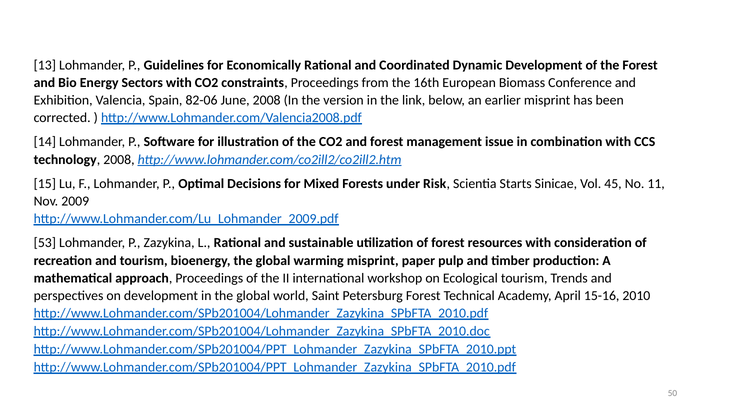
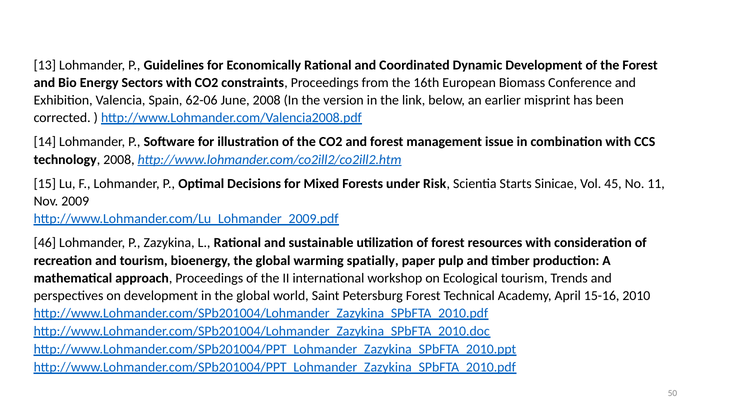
82-06: 82-06 -> 62-06
53: 53 -> 46
warming misprint: misprint -> spatially
